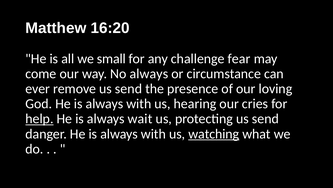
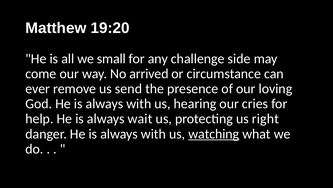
16:20: 16:20 -> 19:20
fear: fear -> side
No always: always -> arrived
help underline: present -> none
protecting us send: send -> right
